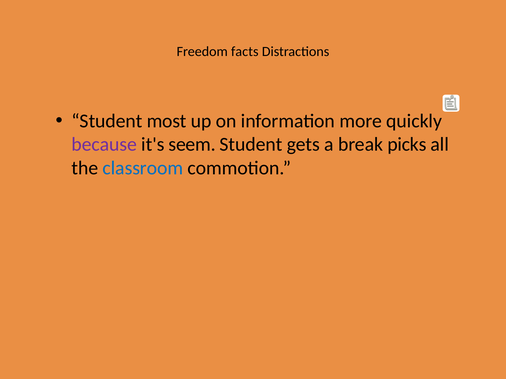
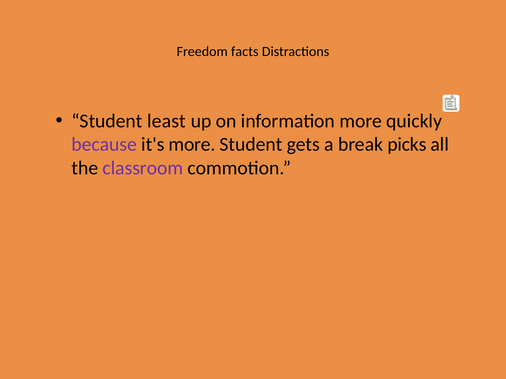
most: most -> least
it's seem: seem -> more
classroom colour: blue -> purple
